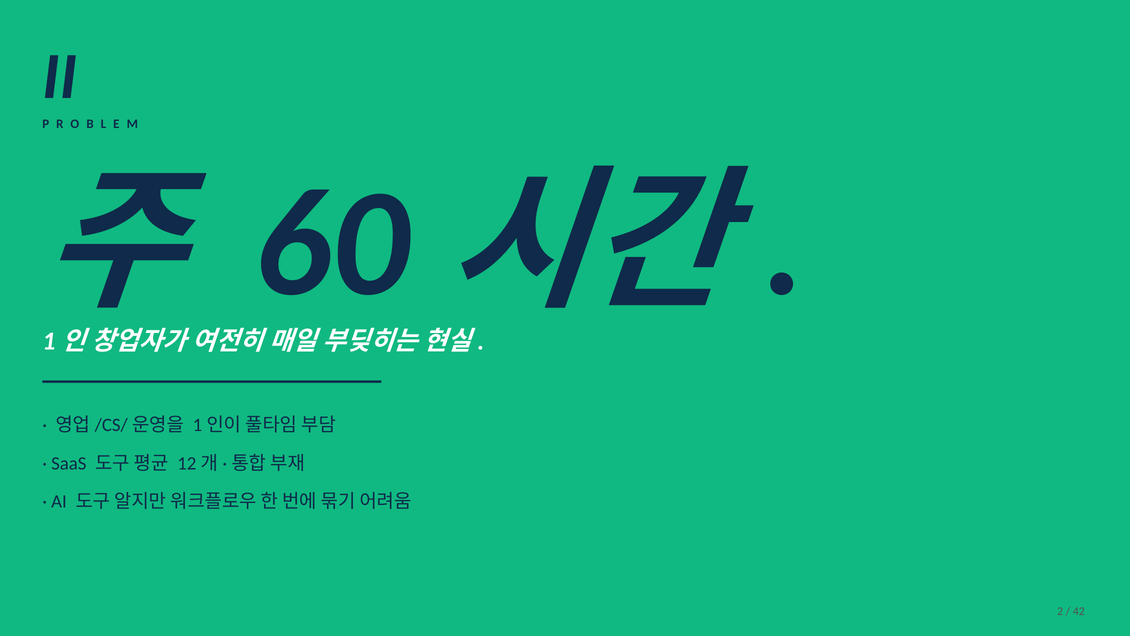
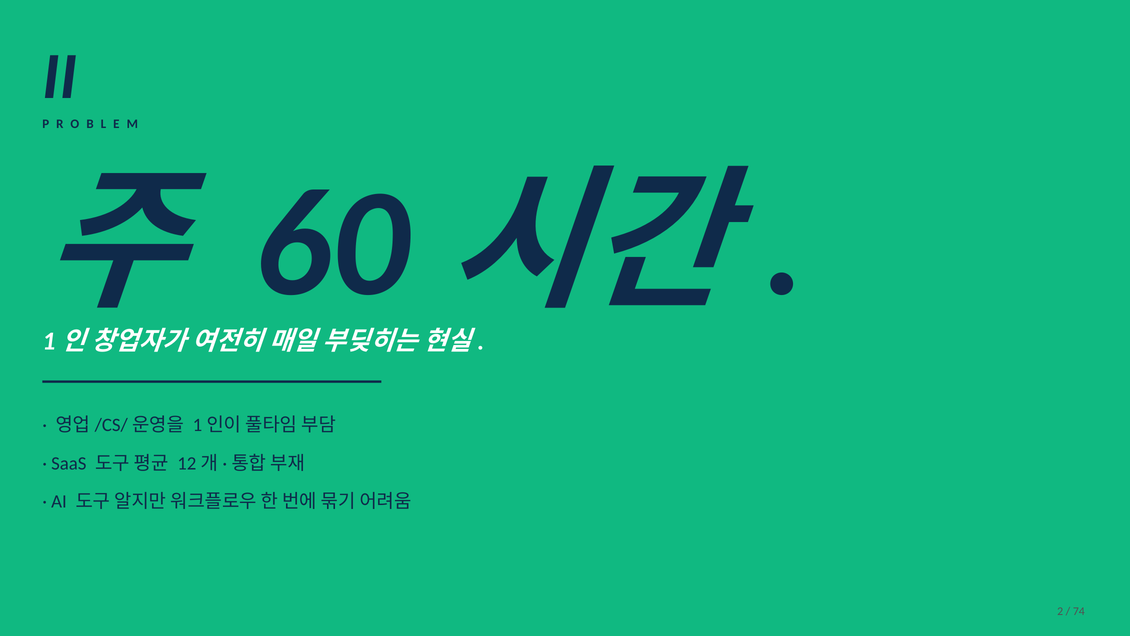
42: 42 -> 74
